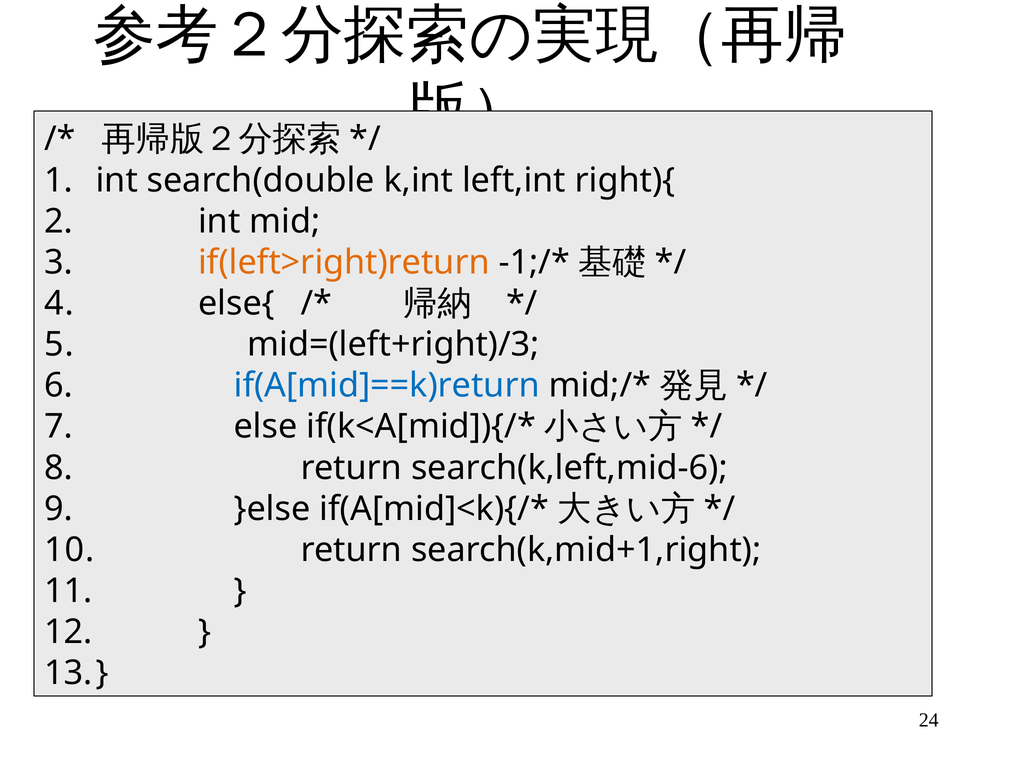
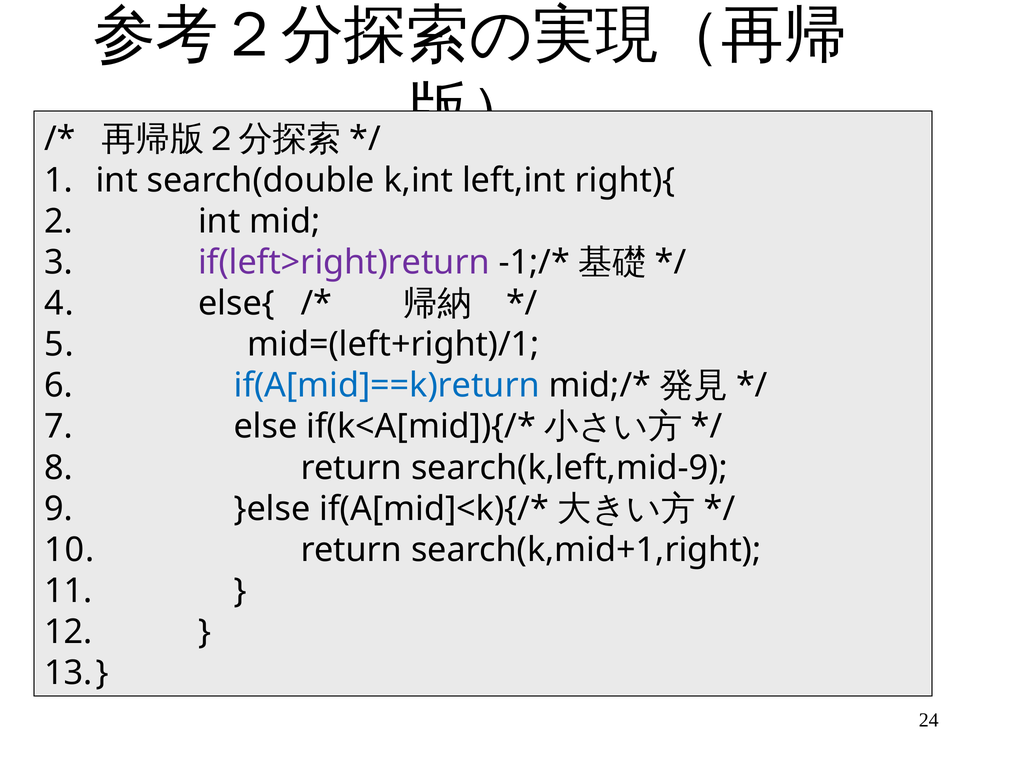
if(left>right)return colour: orange -> purple
mid=(left+right)/3: mid=(left+right)/3 -> mid=(left+right)/1
search(k,left,mid-6: search(k,left,mid-6 -> search(k,left,mid-9
